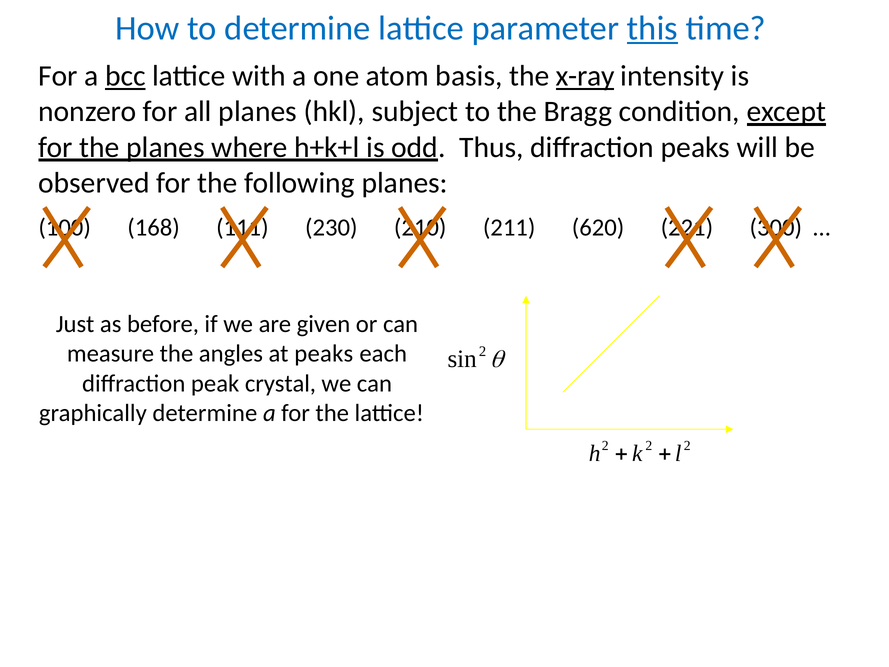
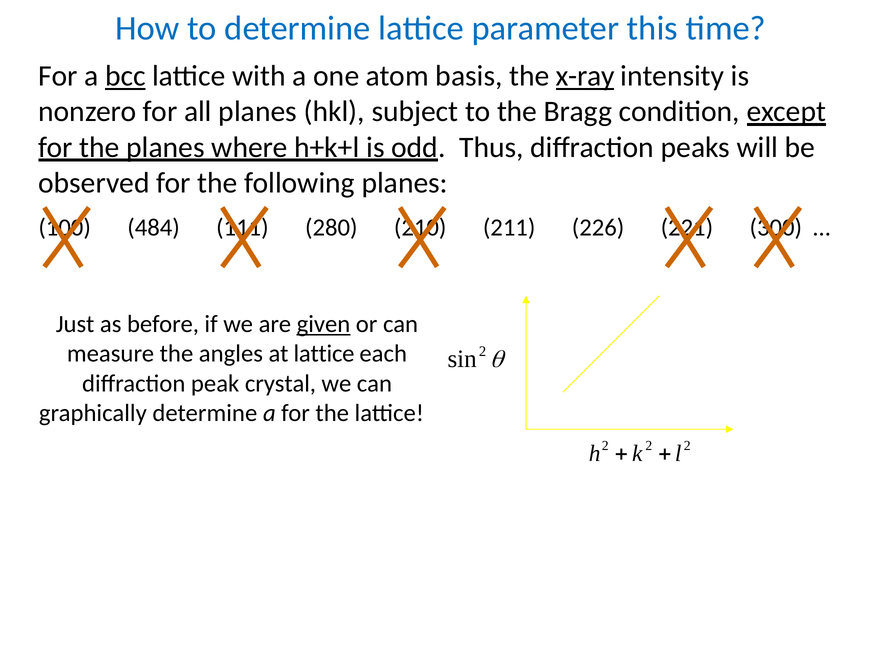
this underline: present -> none
168: 168 -> 484
230: 230 -> 280
620: 620 -> 226
given underline: none -> present
at peaks: peaks -> lattice
